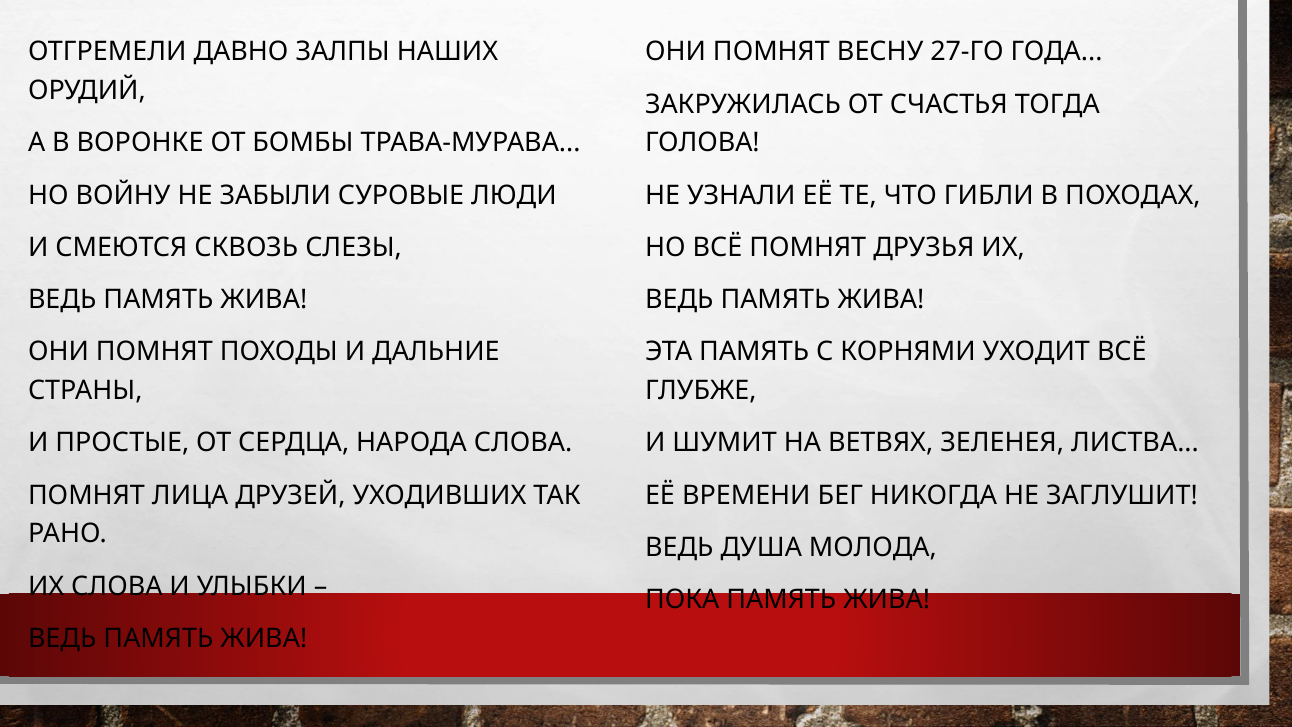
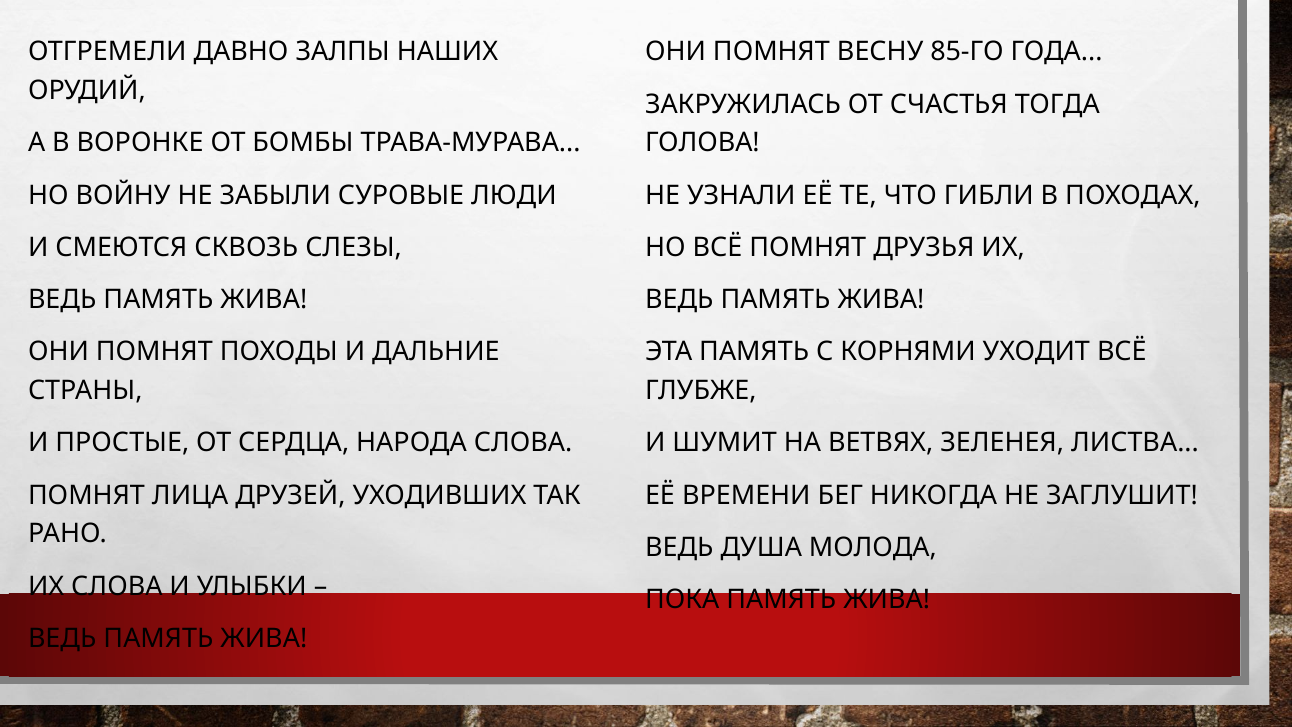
27-ГО: 27-ГО -> 85-ГО
